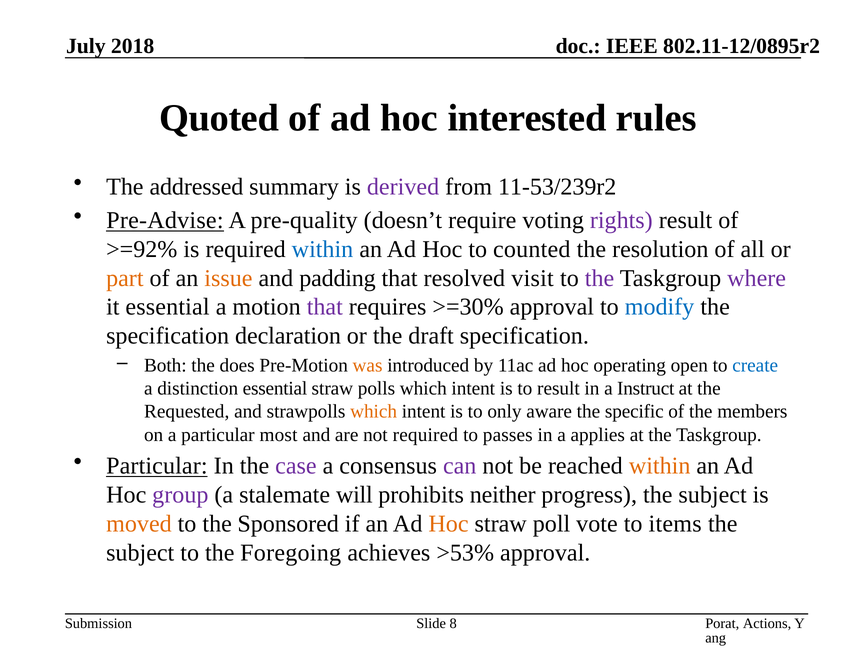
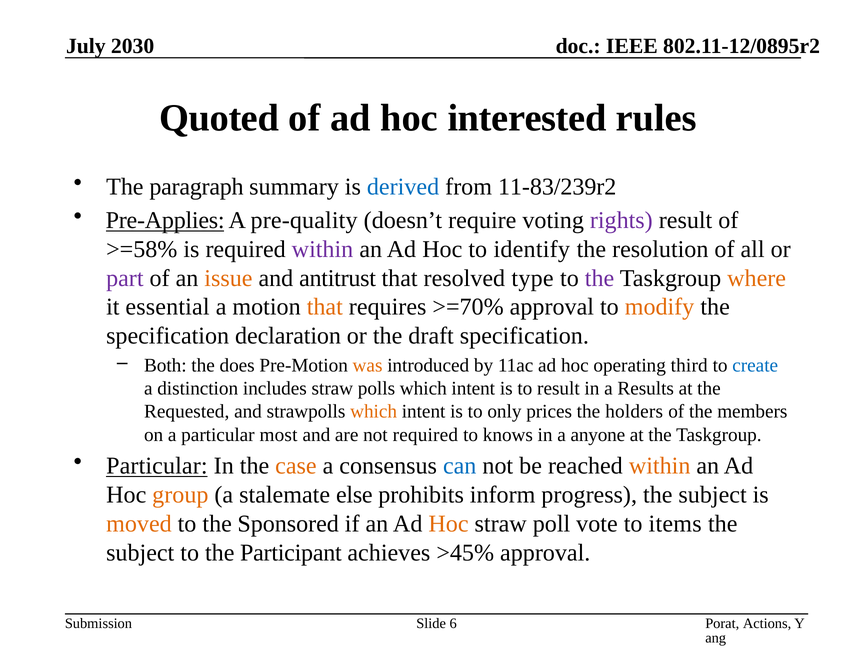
2018: 2018 -> 2030
addressed: addressed -> paragraph
derived colour: purple -> blue
11-53/239r2: 11-53/239r2 -> 11-83/239r2
Pre-Advise: Pre-Advise -> Pre-Applies
>=92%: >=92% -> >=58%
within at (322, 249) colour: blue -> purple
counted: counted -> identify
part colour: orange -> purple
padding: padding -> antitrust
visit: visit -> type
where colour: purple -> orange
that at (325, 307) colour: purple -> orange
>=30%: >=30% -> >=70%
modify colour: blue -> orange
open: open -> third
distinction essential: essential -> includes
Instruct: Instruct -> Results
aware: aware -> prices
specific: specific -> holders
passes: passes -> knows
applies: applies -> anyone
case colour: purple -> orange
can colour: purple -> blue
group colour: purple -> orange
will: will -> else
neither: neither -> inform
Foregoing: Foregoing -> Participant
>53%: >53% -> >45%
8: 8 -> 6
